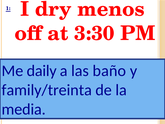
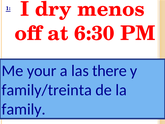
3:30: 3:30 -> 6:30
daily: daily -> your
baño: baño -> there
media: media -> family
